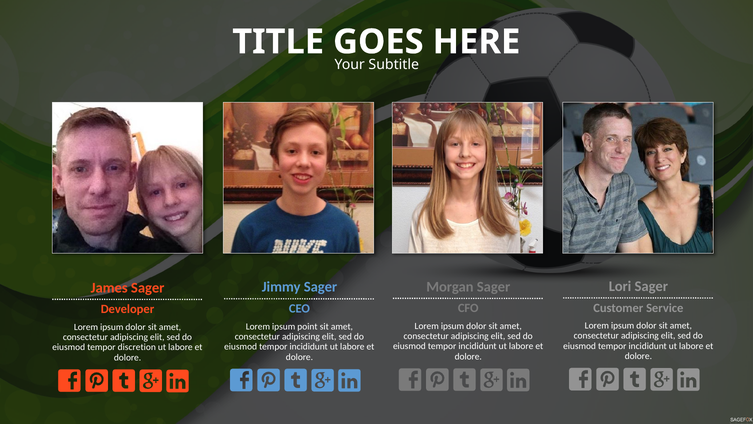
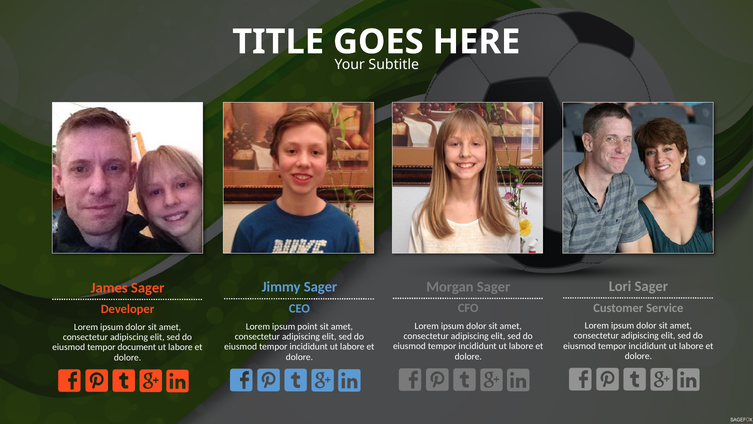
discretion: discretion -> document
